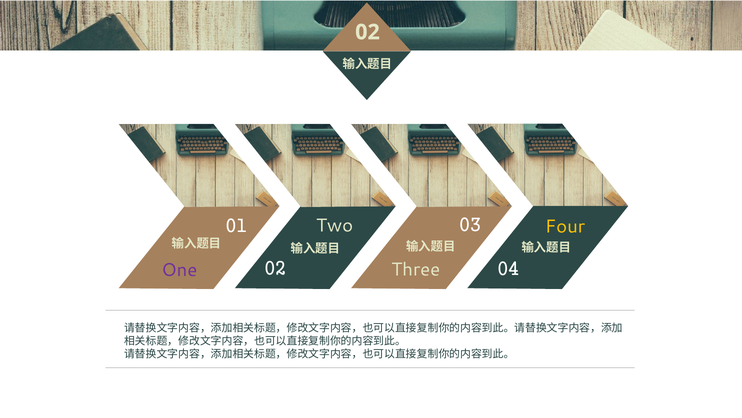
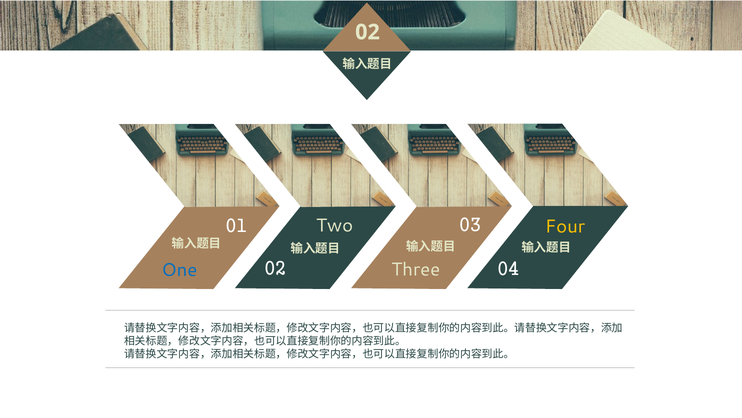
One colour: purple -> blue
